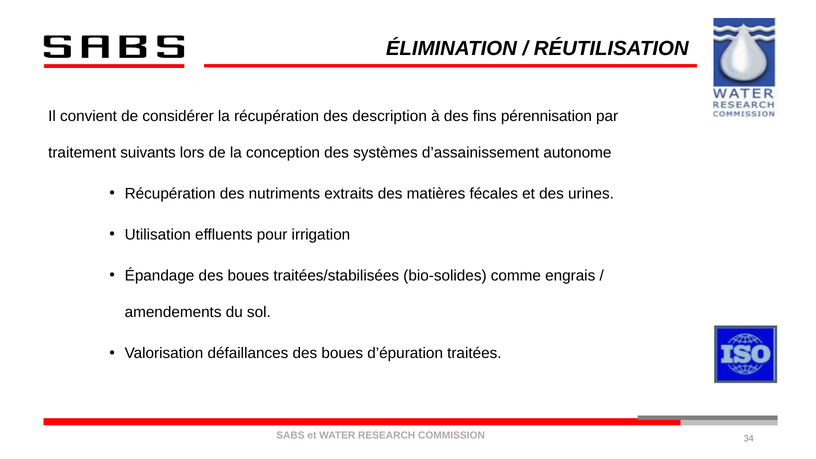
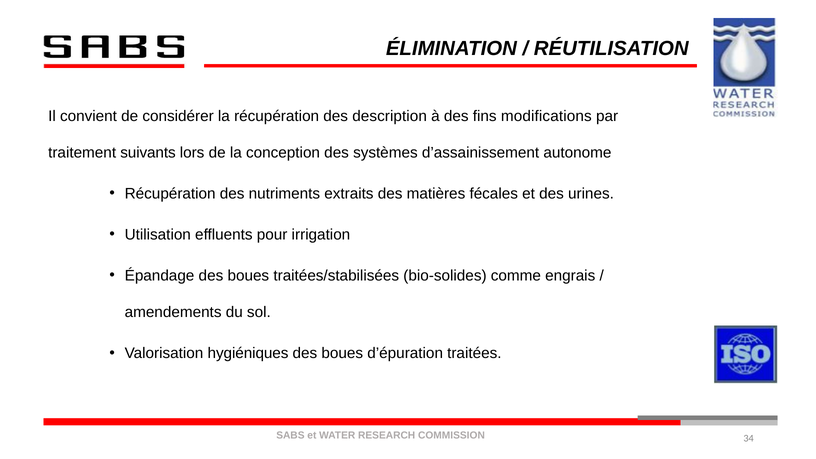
pérennisation: pérennisation -> modifications
défaillances: défaillances -> hygiéniques
